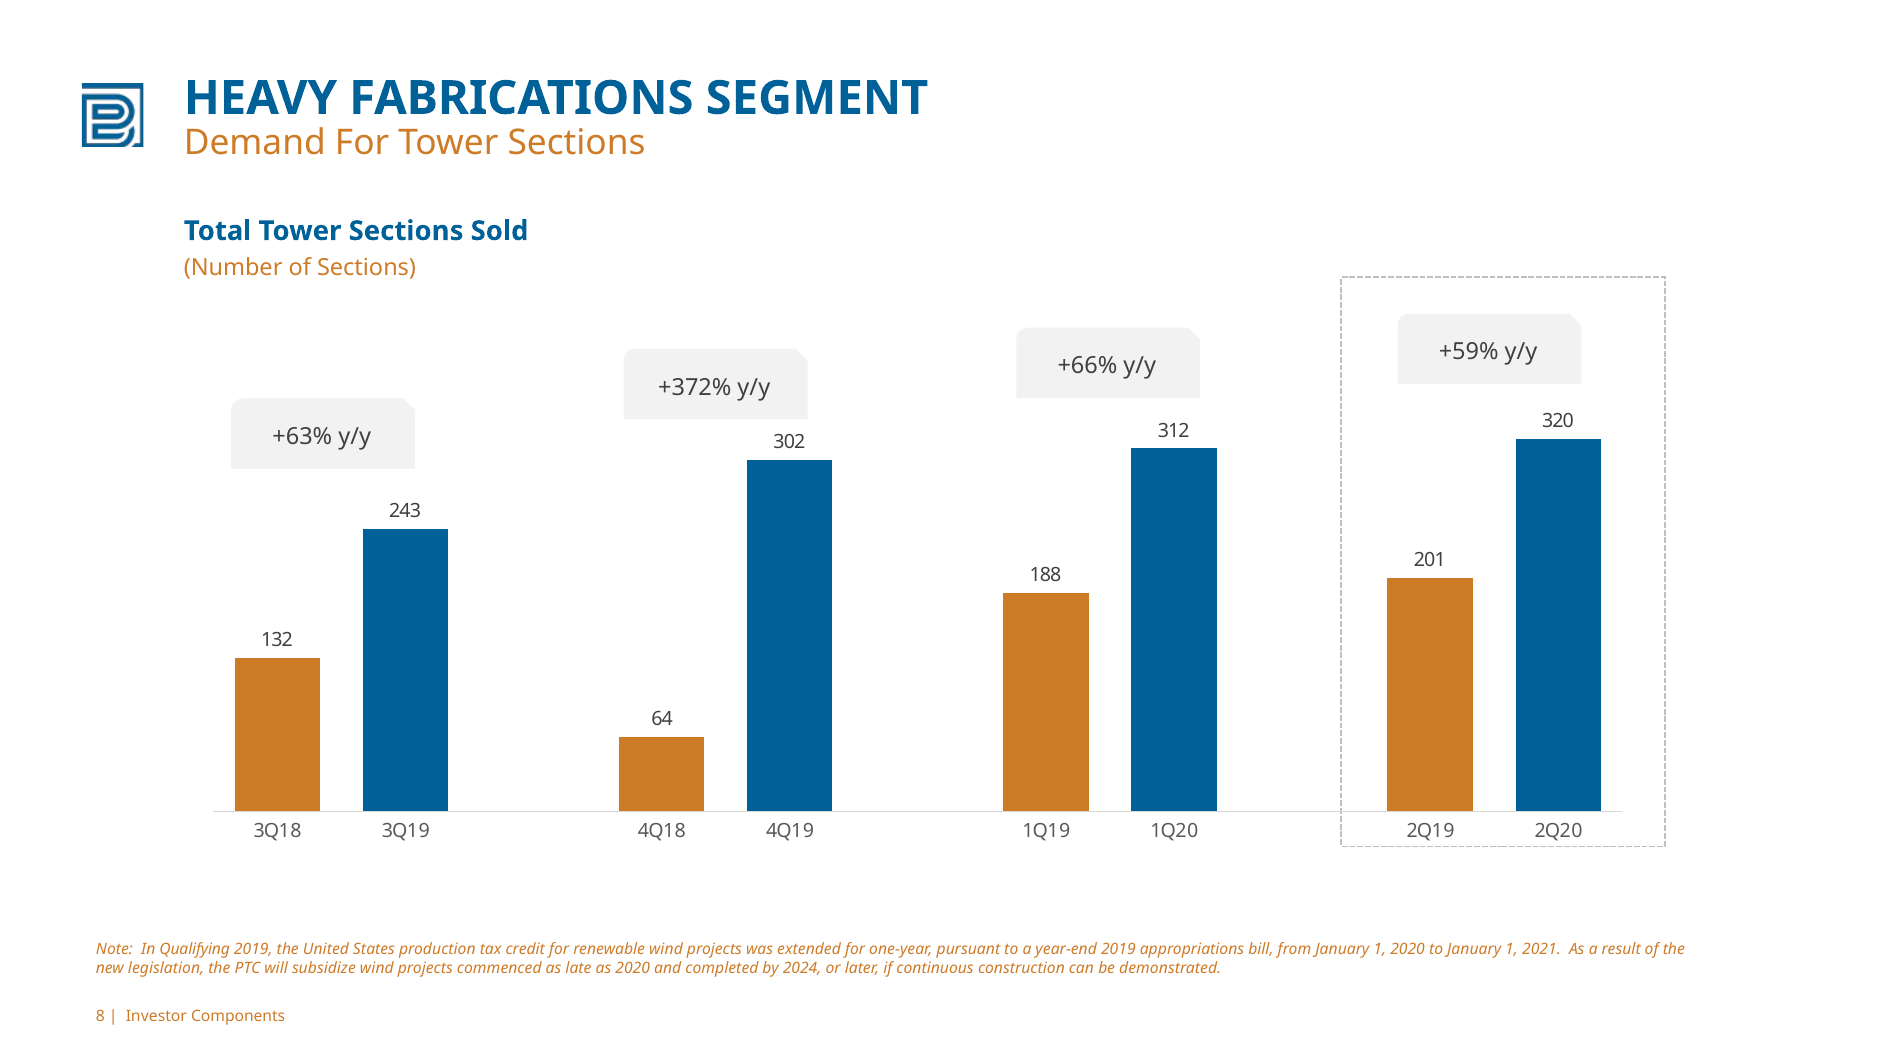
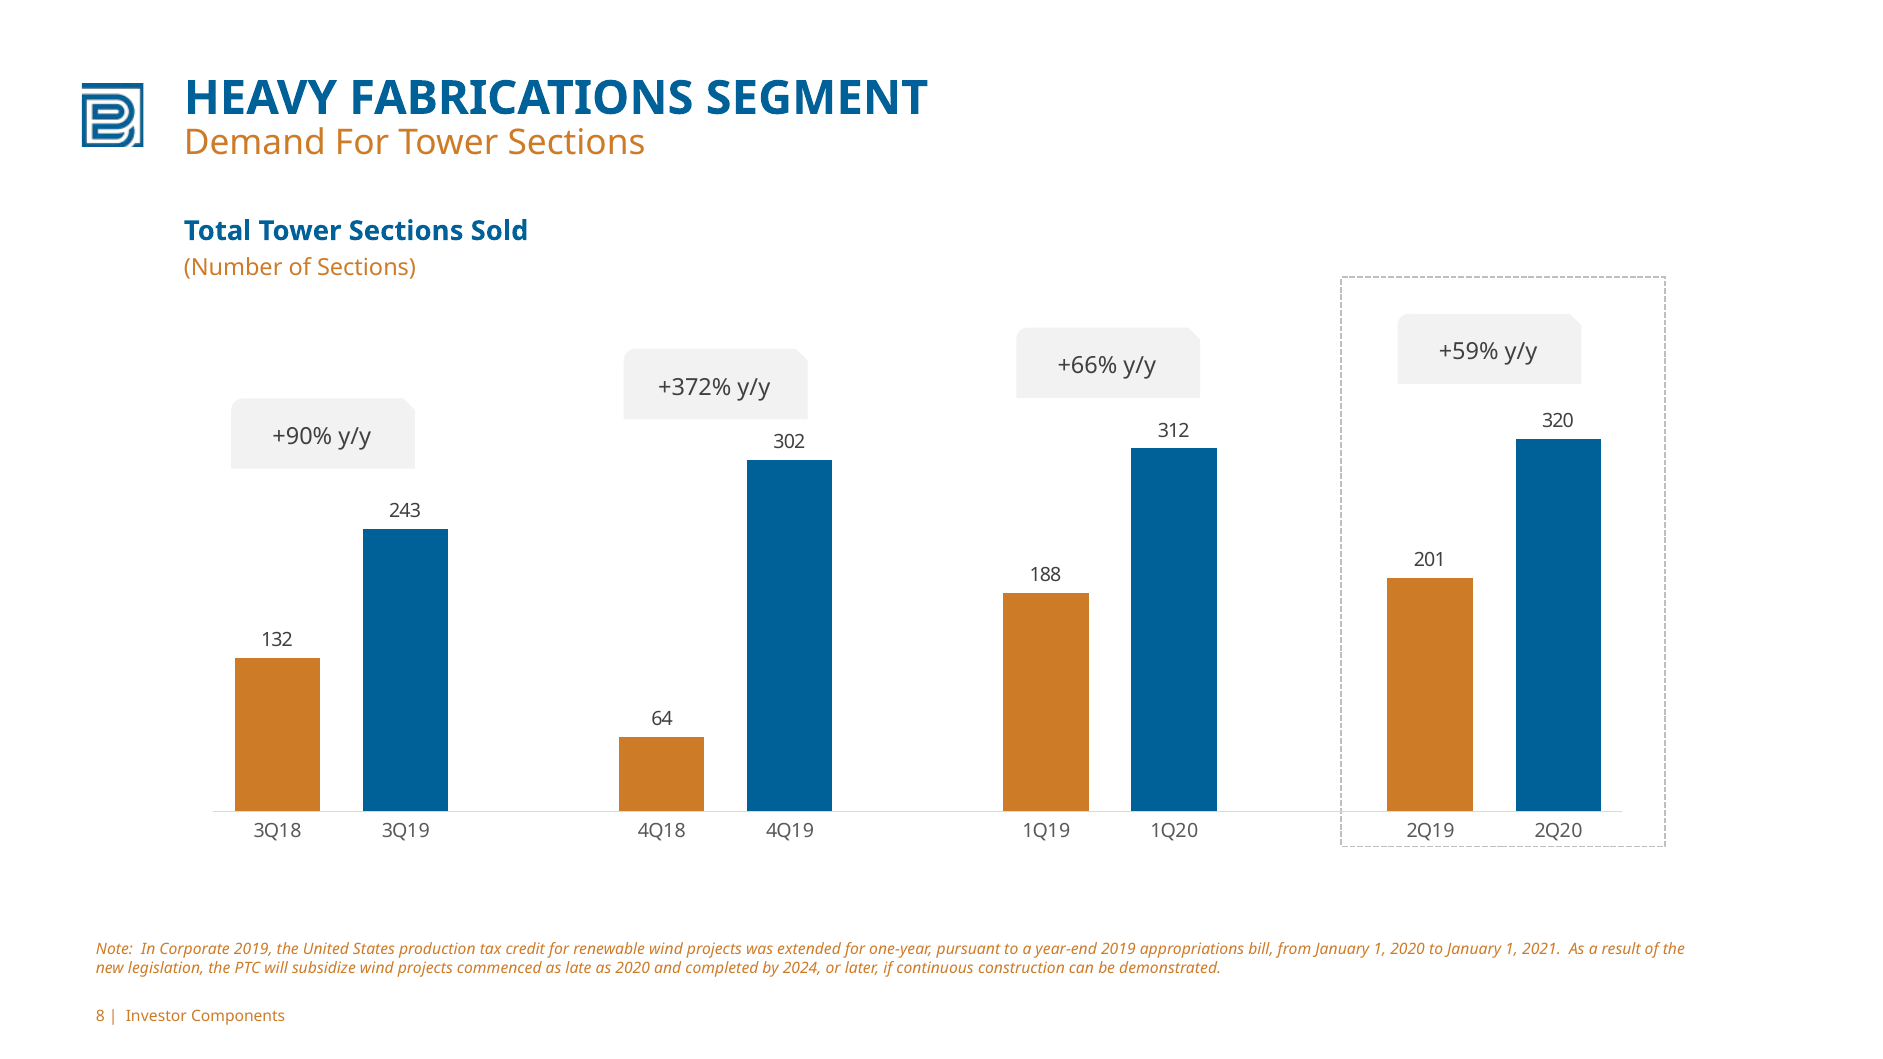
+63%: +63% -> +90%
Qualifying: Qualifying -> Corporate
